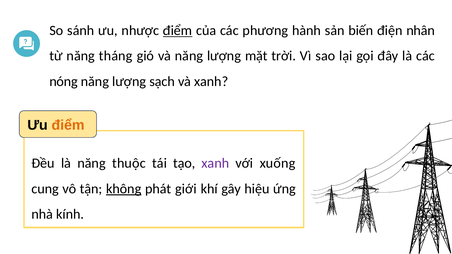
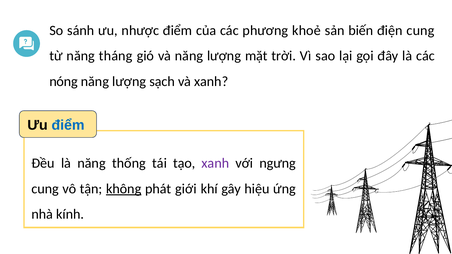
điểm at (178, 31) underline: present -> none
hành: hành -> khoẻ
điện nhân: nhân -> cung
điểm at (68, 125) colour: orange -> blue
thuộc: thuộc -> thống
xuống: xuống -> ngưng
